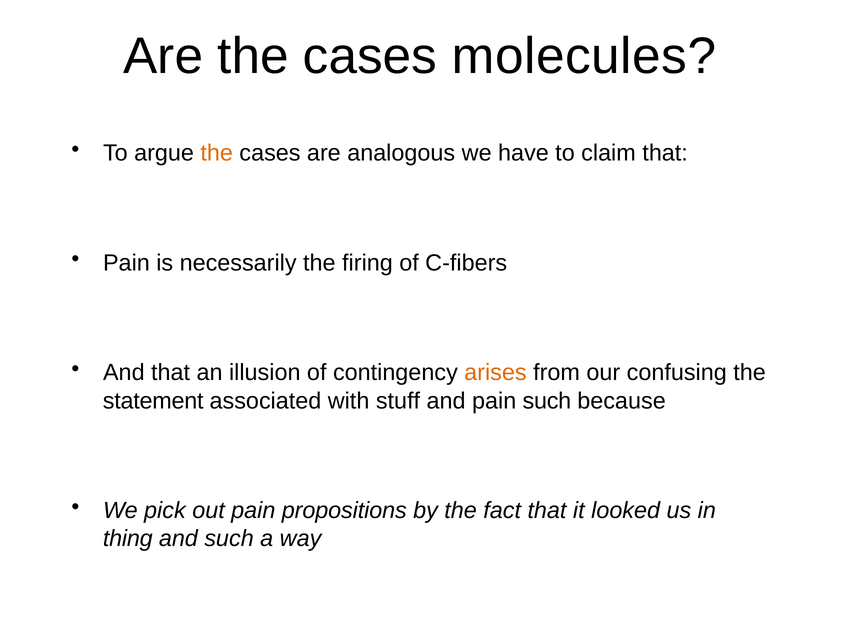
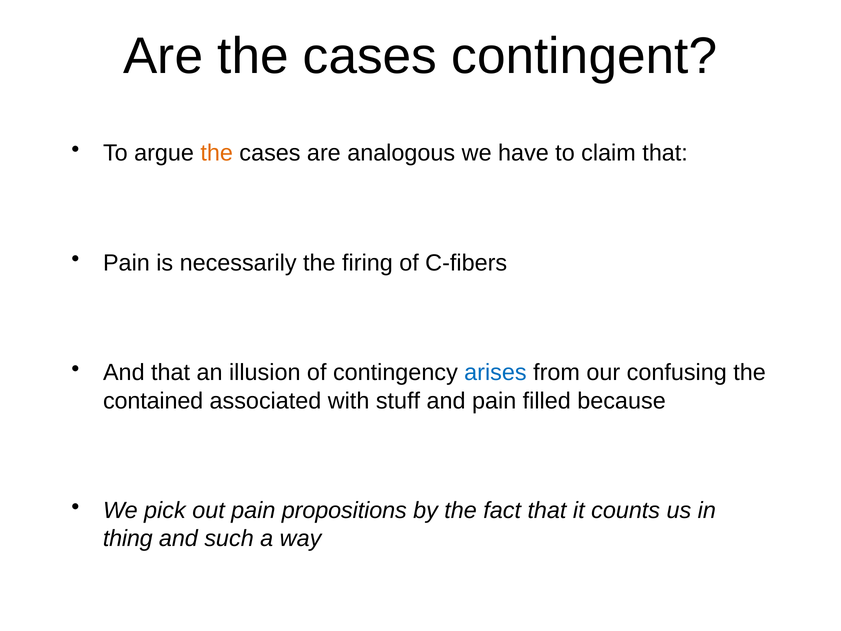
molecules: molecules -> contingent
arises colour: orange -> blue
statement: statement -> contained
pain such: such -> filled
looked: looked -> counts
